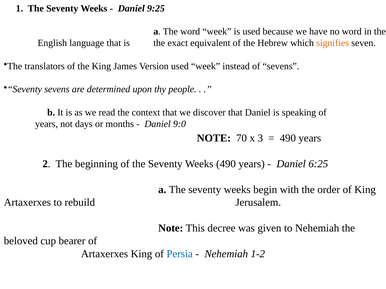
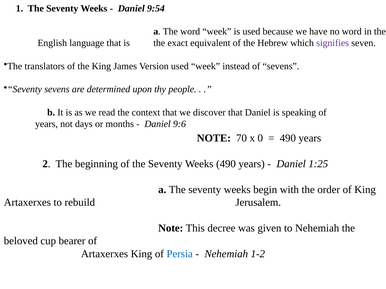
9:25: 9:25 -> 9:54
signifies colour: orange -> purple
9:0: 9:0 -> 9:6
3: 3 -> 0
6:25: 6:25 -> 1:25
